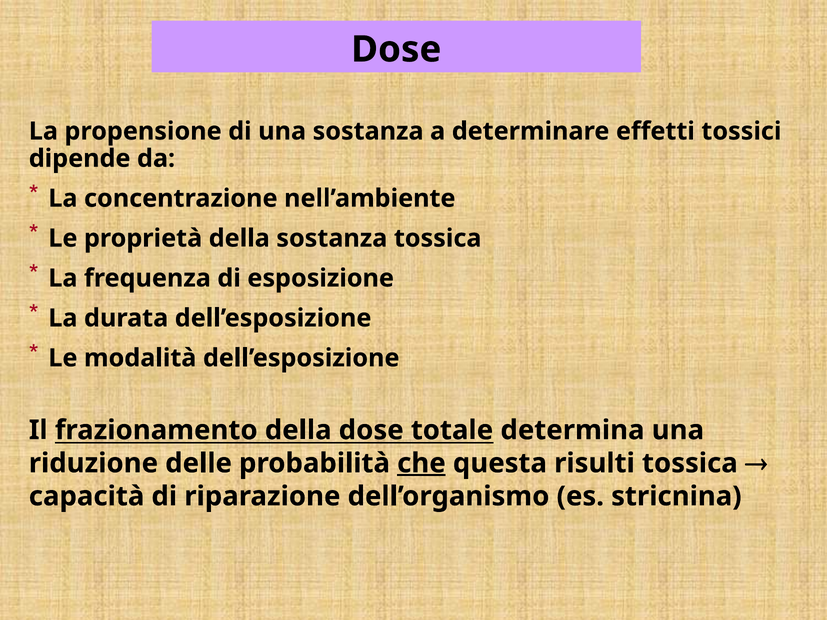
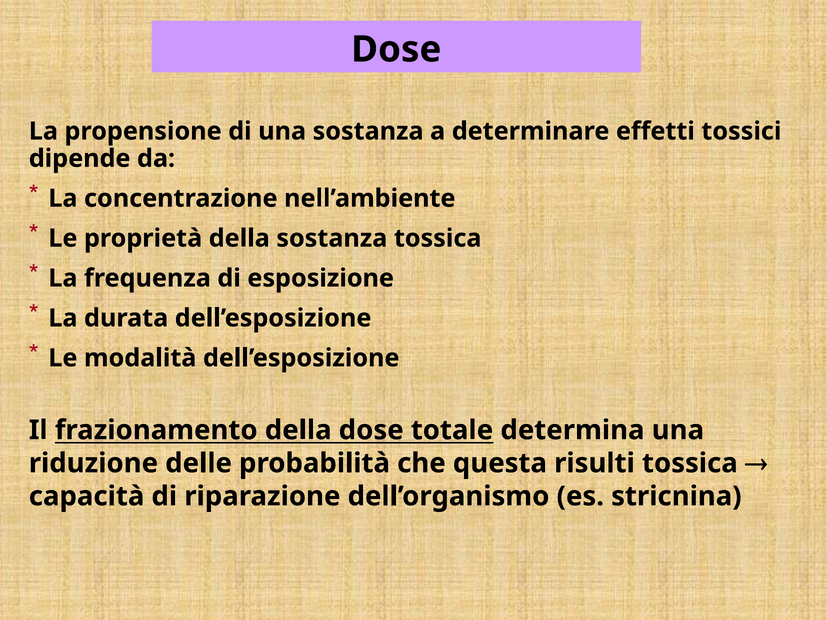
che underline: present -> none
